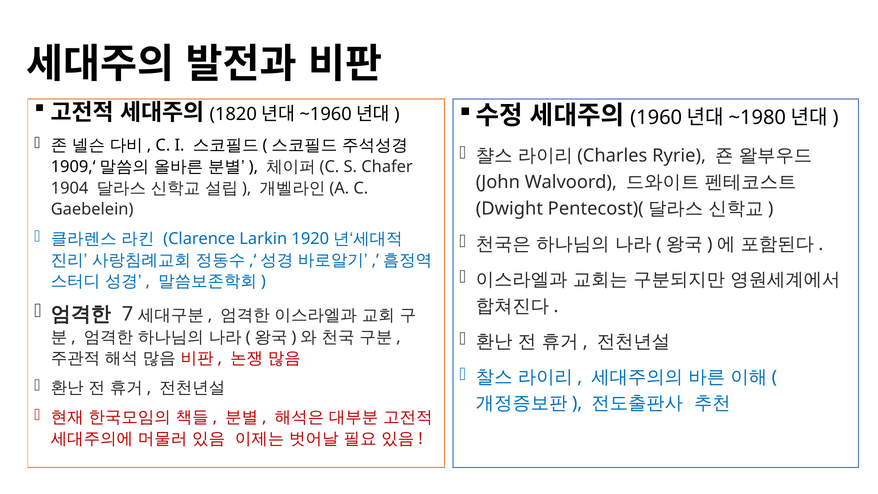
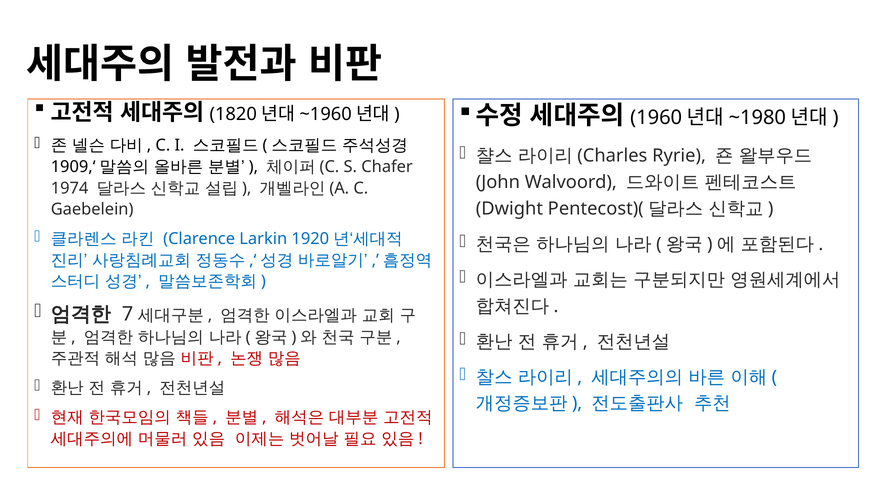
1904: 1904 -> 1974
